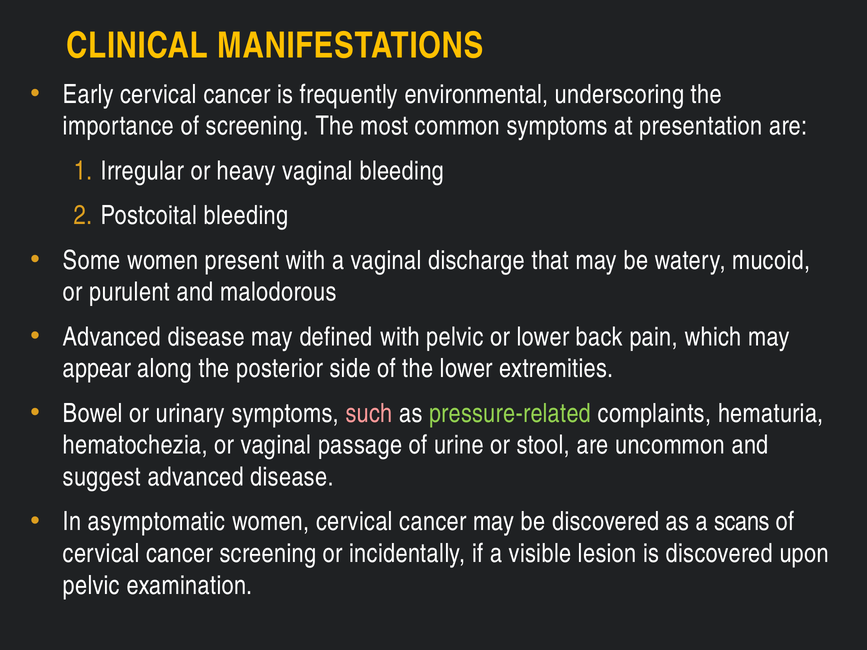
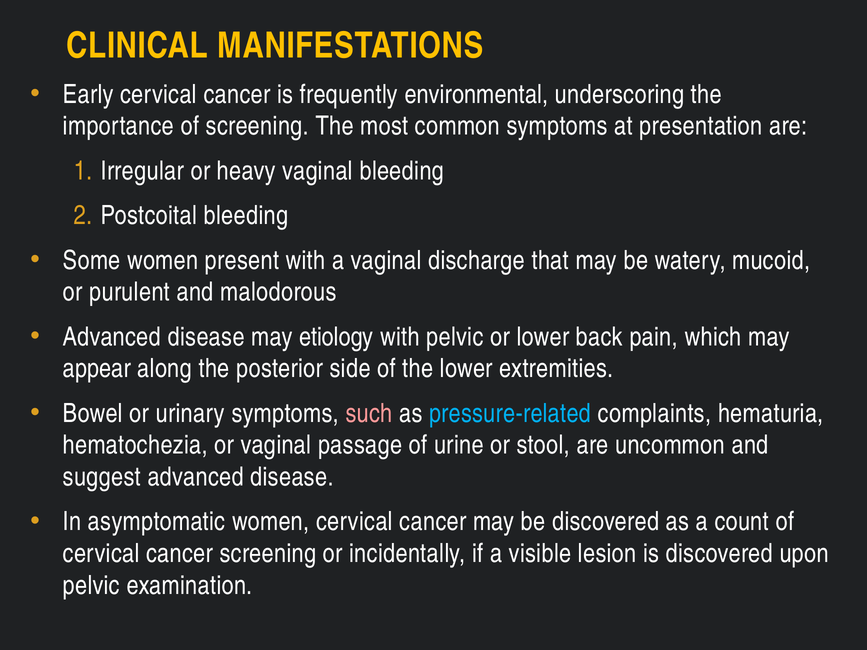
defined: defined -> etiology
pressure-related colour: light green -> light blue
scans: scans -> count
